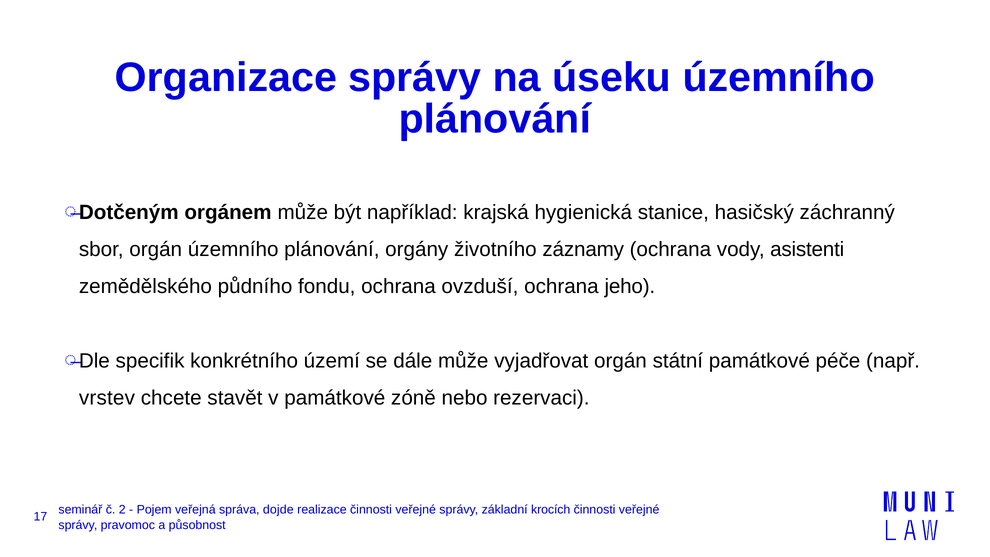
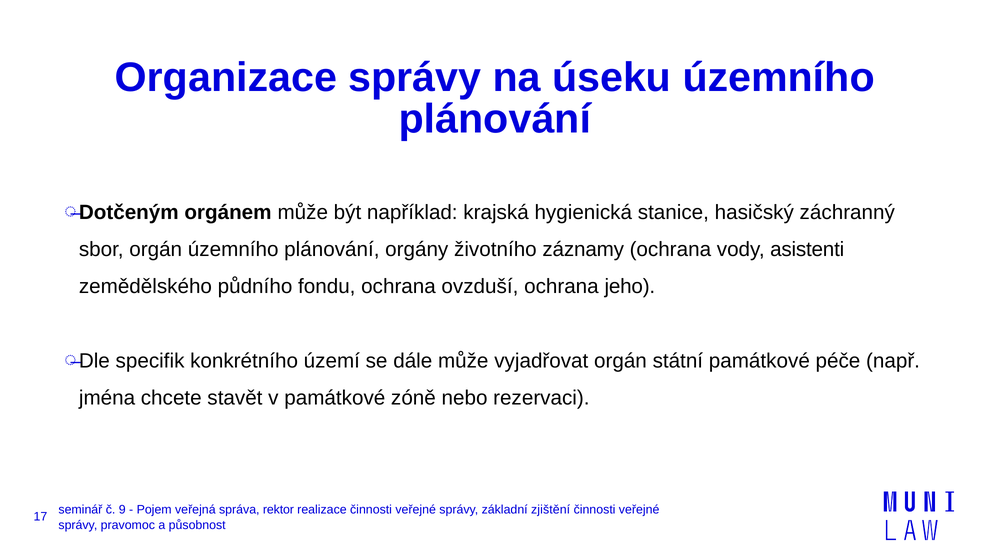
vrstev: vrstev -> jména
2: 2 -> 9
dojde: dojde -> rektor
krocích: krocích -> zjištění
